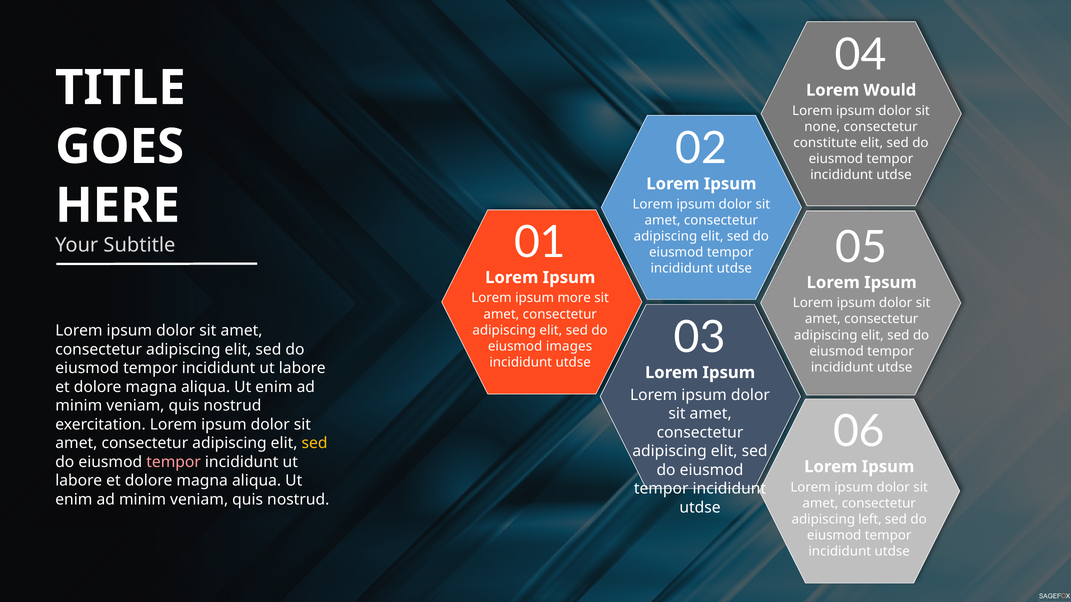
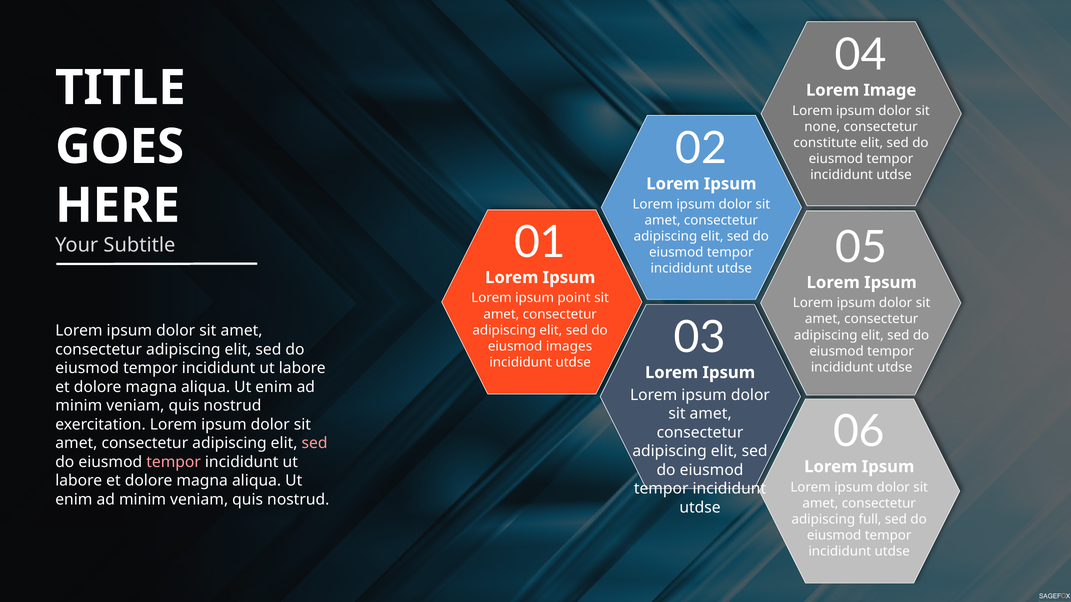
Would: Would -> Image
more: more -> point
sed at (315, 443) colour: yellow -> pink
left: left -> full
